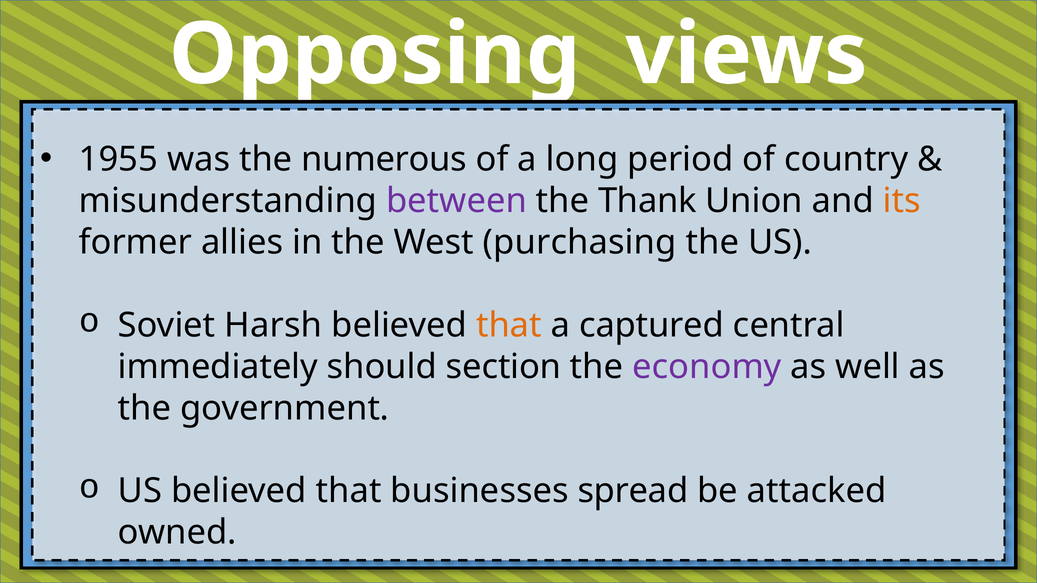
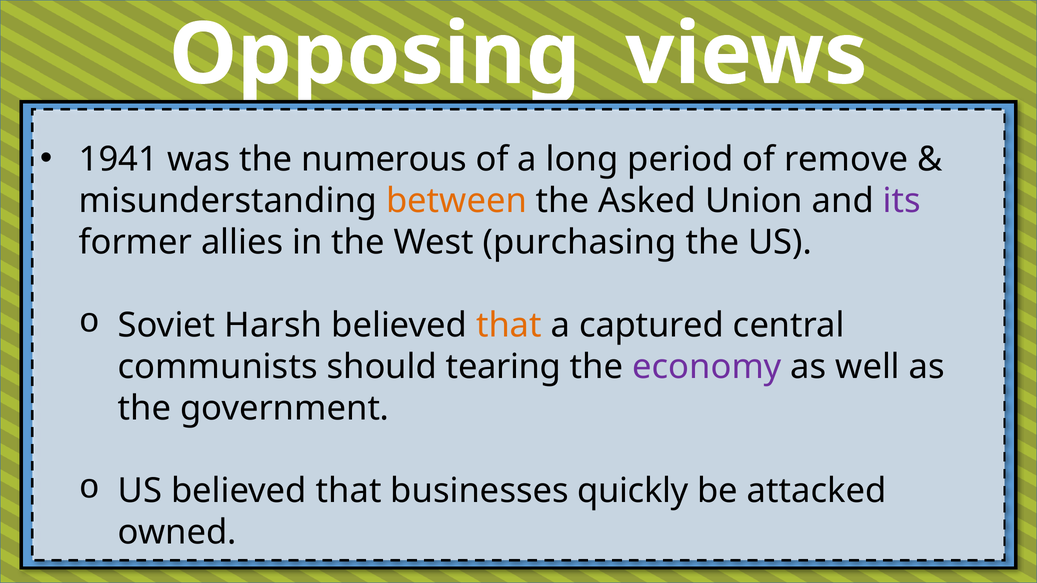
1955: 1955 -> 1941
country: country -> remove
between colour: purple -> orange
Thank: Thank -> Asked
its colour: orange -> purple
immediately: immediately -> communists
section: section -> tearing
spread: spread -> quickly
